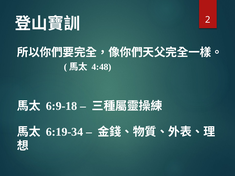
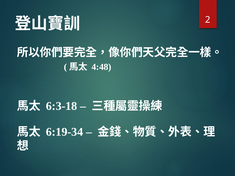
6:9-18: 6:9-18 -> 6:3-18
